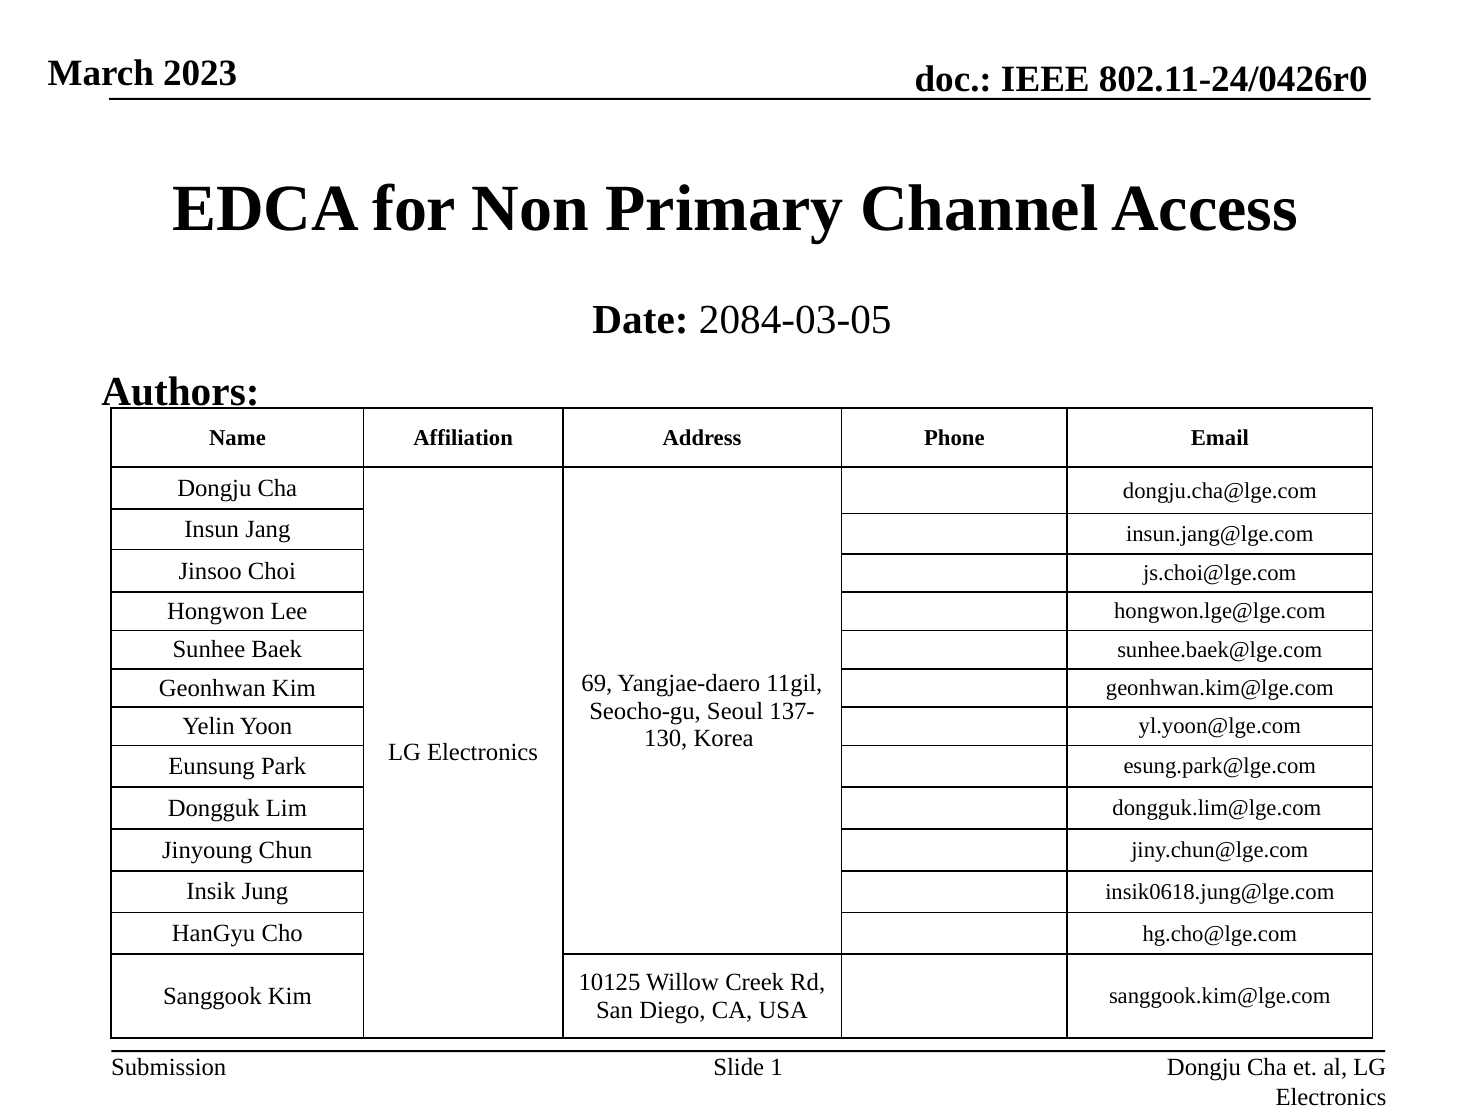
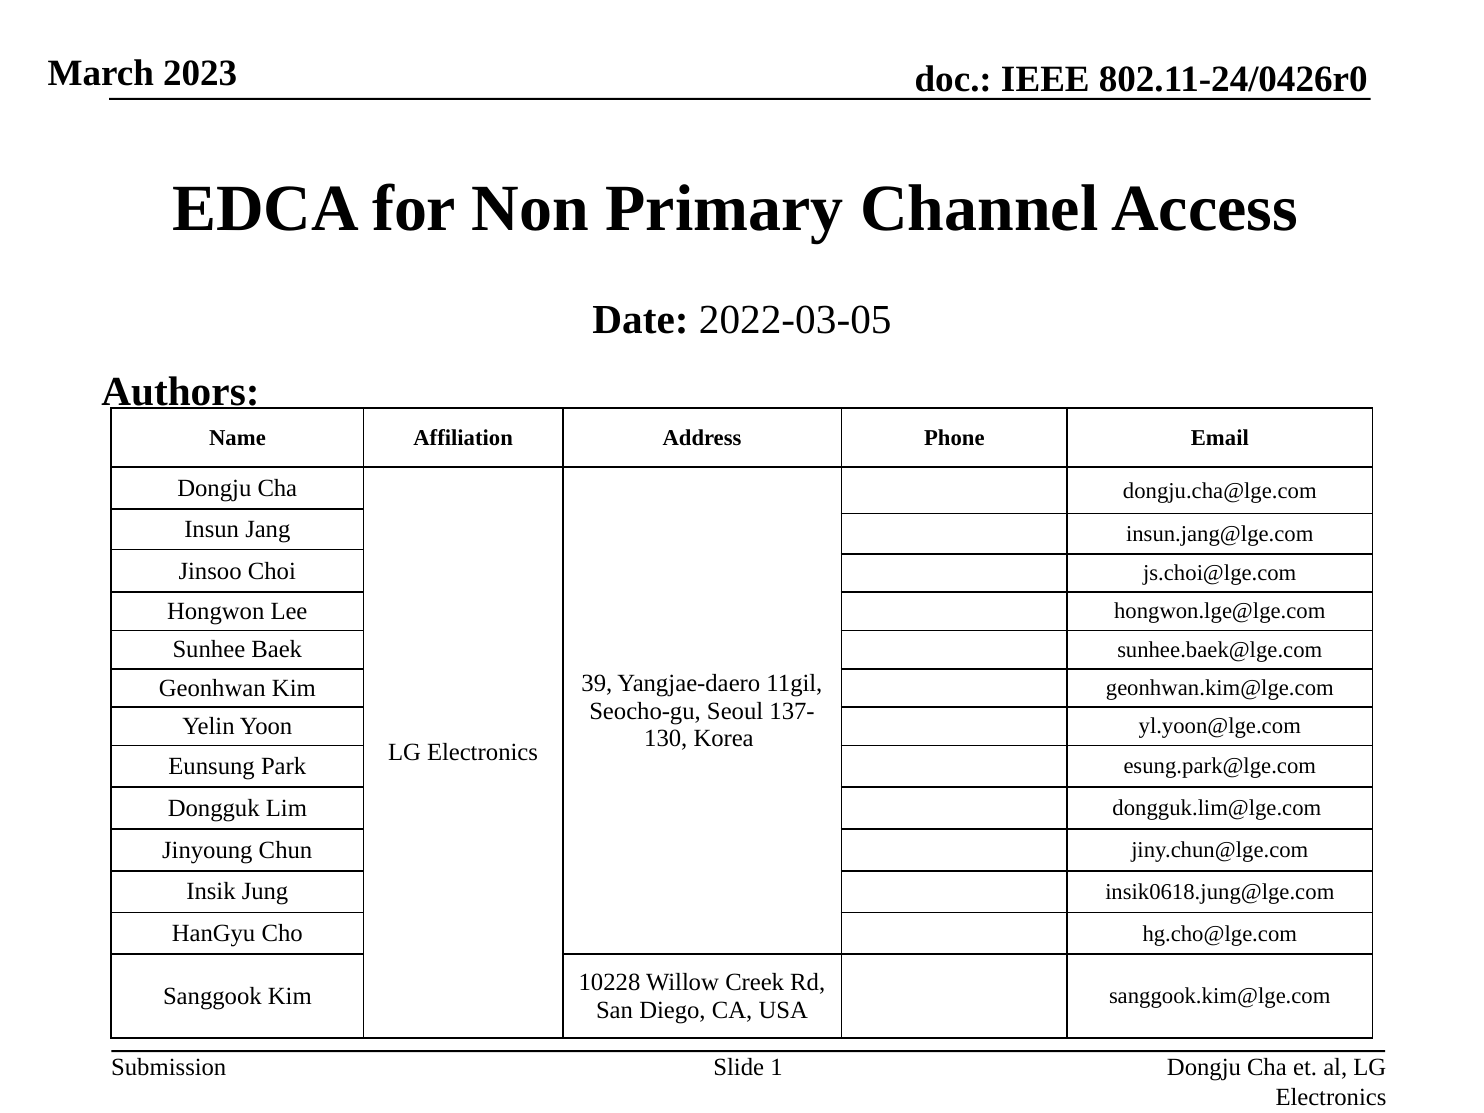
2084-03-05: 2084-03-05 -> 2022-03-05
69: 69 -> 39
10125: 10125 -> 10228
